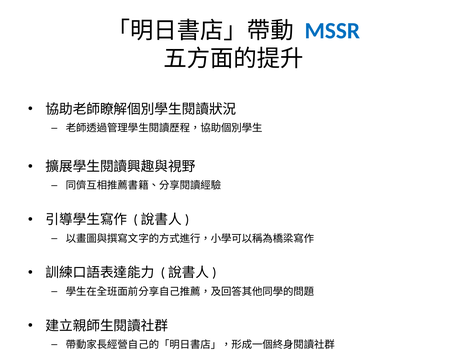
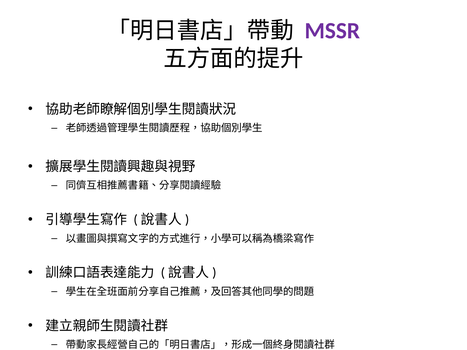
MSSR colour: blue -> purple
